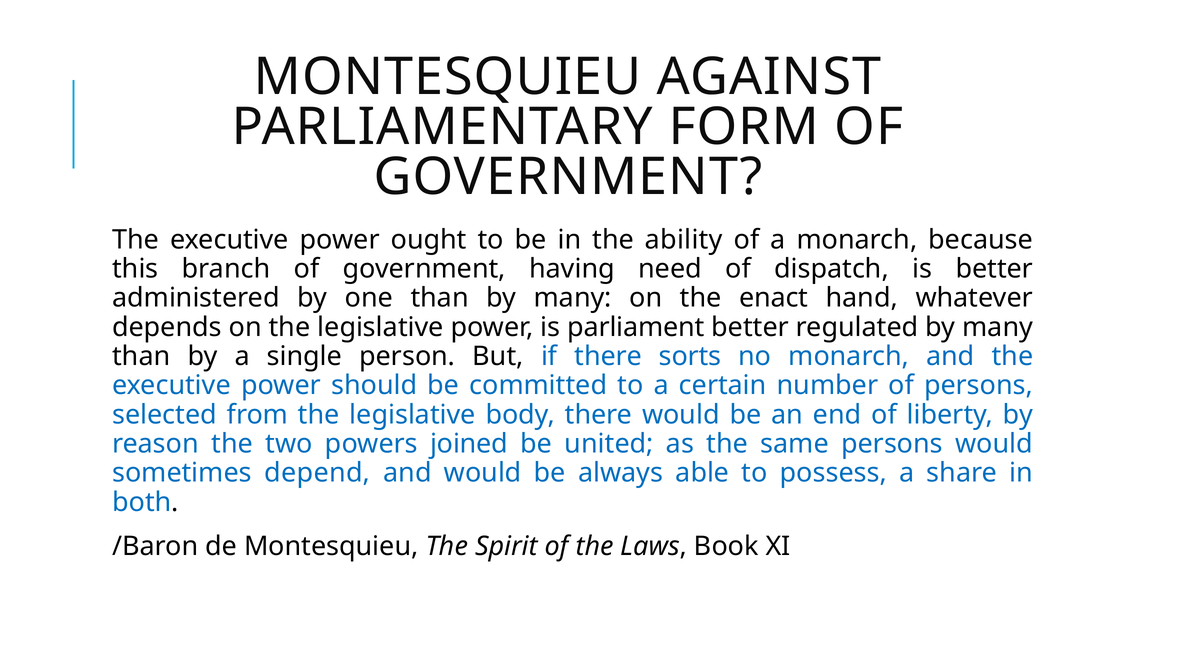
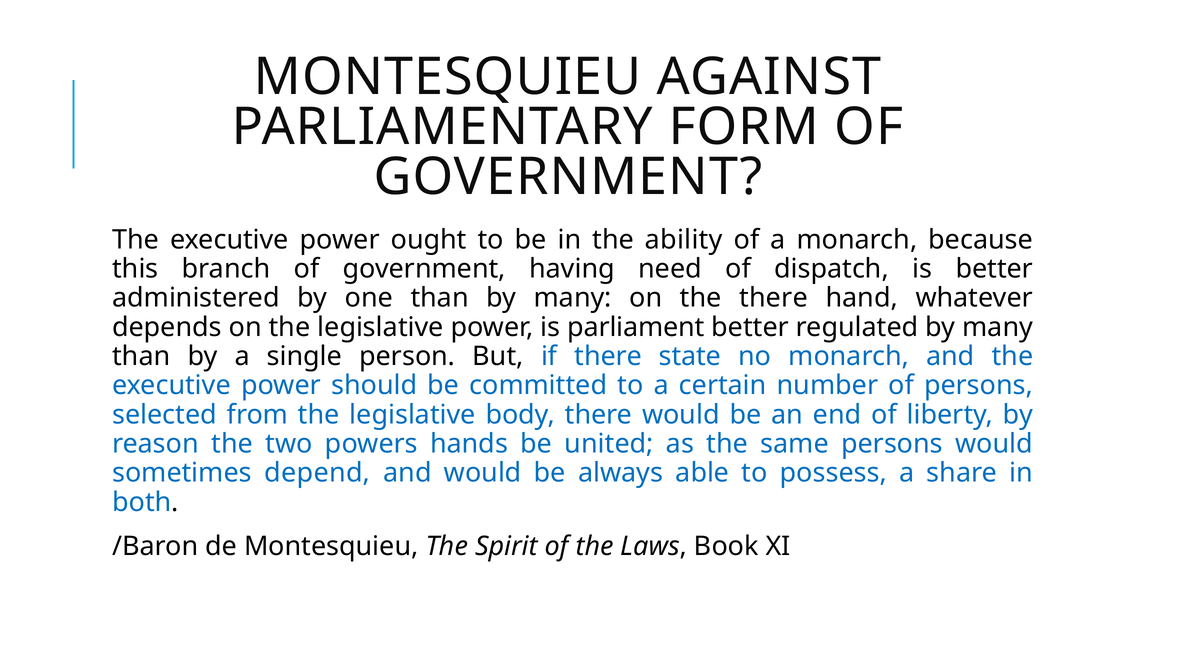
the enact: enact -> there
sorts: sorts -> state
joined: joined -> hands
